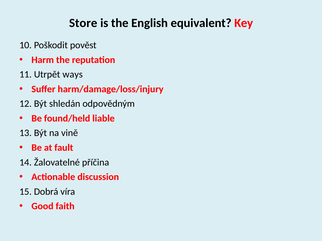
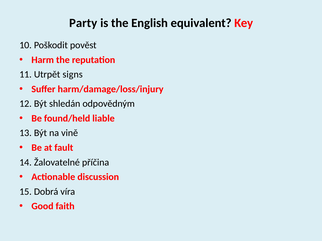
Store: Store -> Party
ways: ways -> signs
